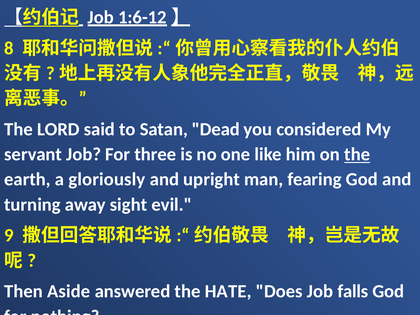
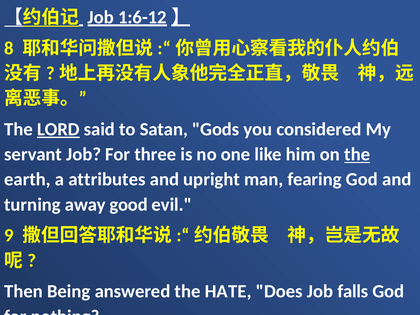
LORD underline: none -> present
Dead: Dead -> Gods
gloriously: gloriously -> attributes
sight: sight -> good
Aside: Aside -> Being
